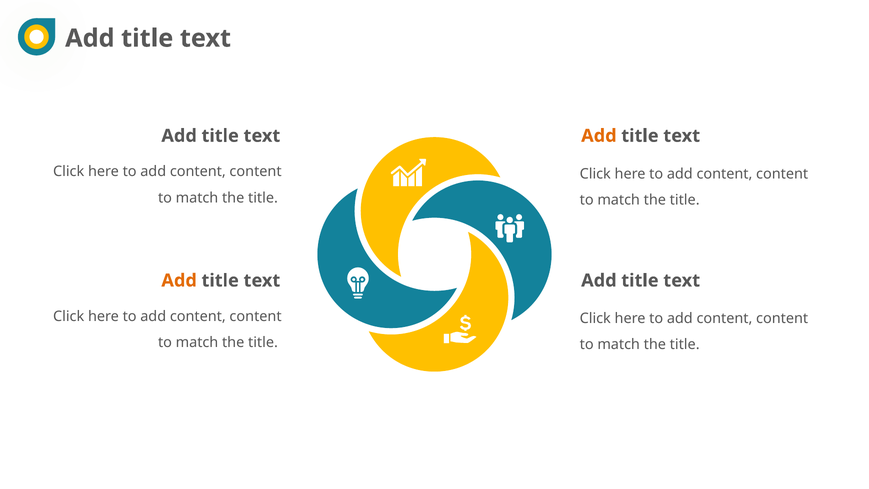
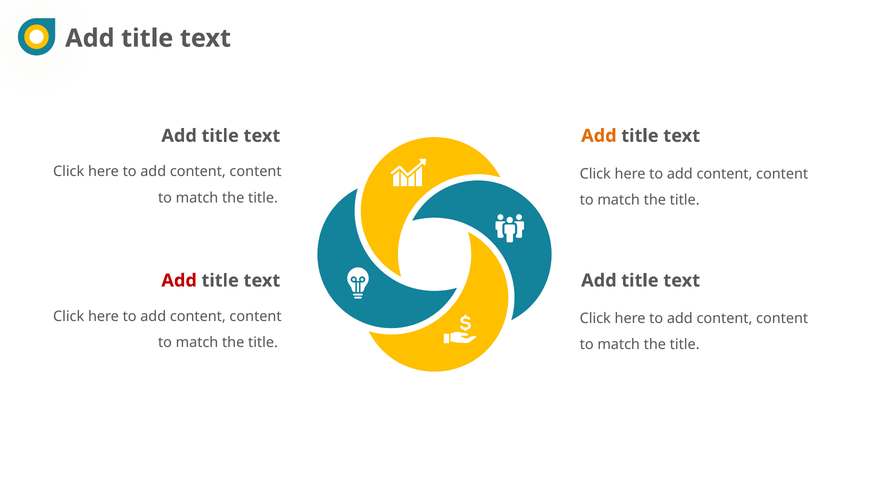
Add at (179, 280) colour: orange -> red
